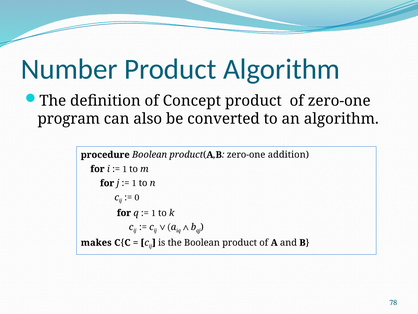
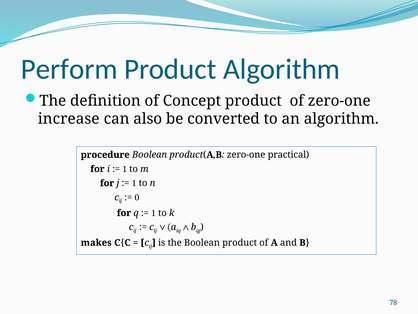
Number: Number -> Perform
program: program -> increase
addition: addition -> practical
